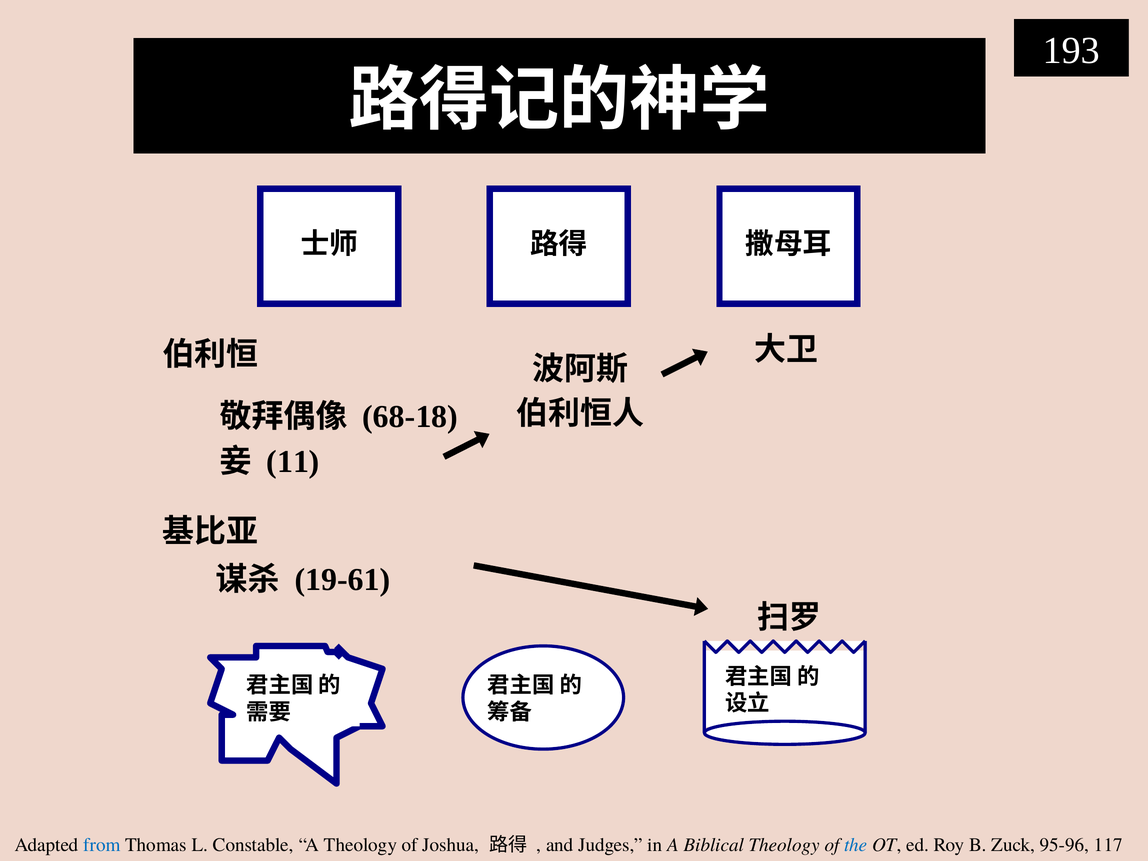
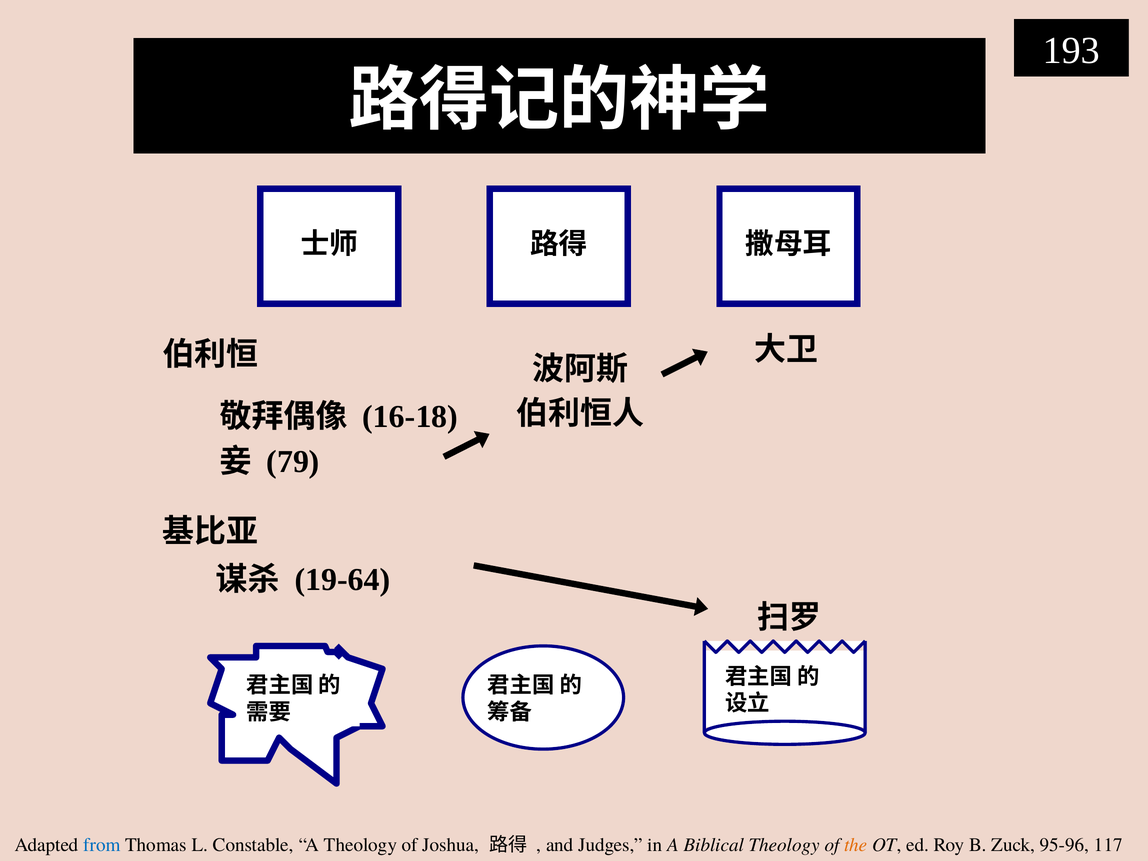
68-18: 68-18 -> 16-18
11: 11 -> 79
19-61: 19-61 -> 19-64
the colour: blue -> orange
